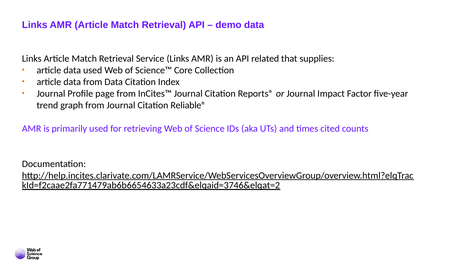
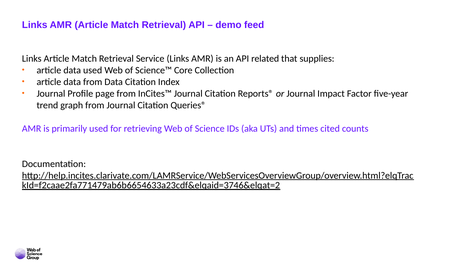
demo data: data -> feed
Reliable®: Reliable® -> Queries®
